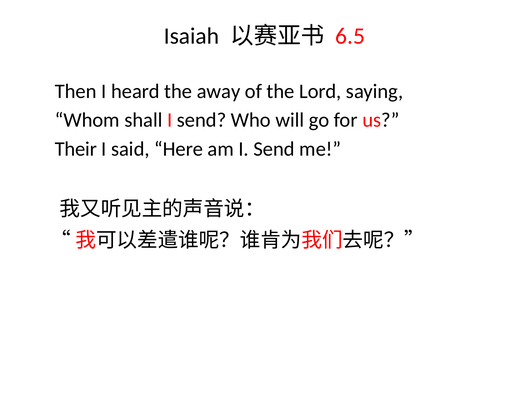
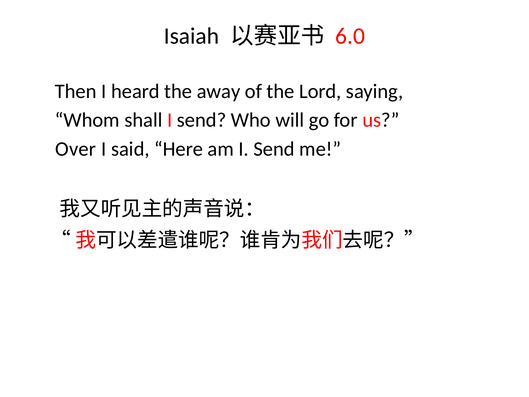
6.5: 6.5 -> 6.0
Their: Their -> Over
